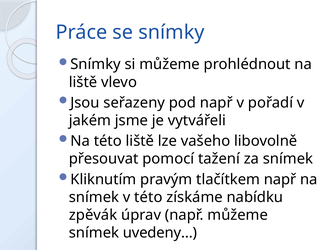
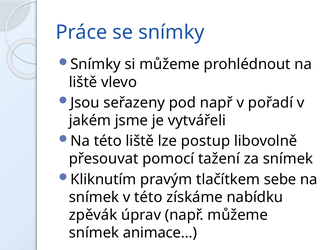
vašeho: vašeho -> postup
tlačítkem např: např -> sebe
uvedeny…: uvedeny… -> animace…
